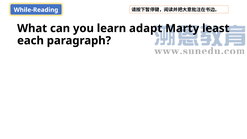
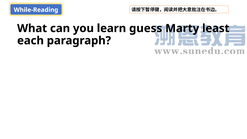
adapt: adapt -> guess
